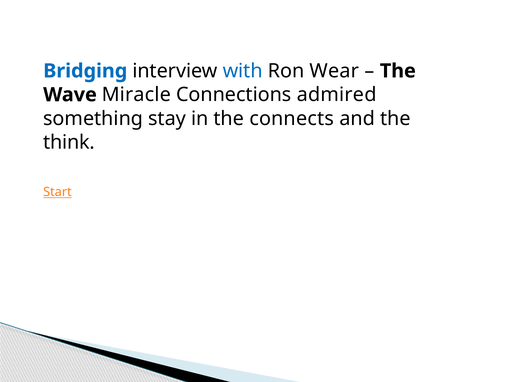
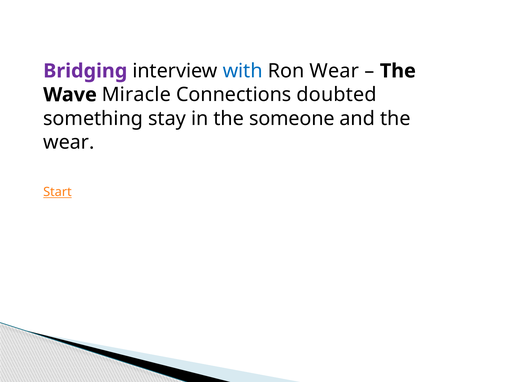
Bridging colour: blue -> purple
admired: admired -> doubted
connects: connects -> someone
think at (69, 142): think -> wear
